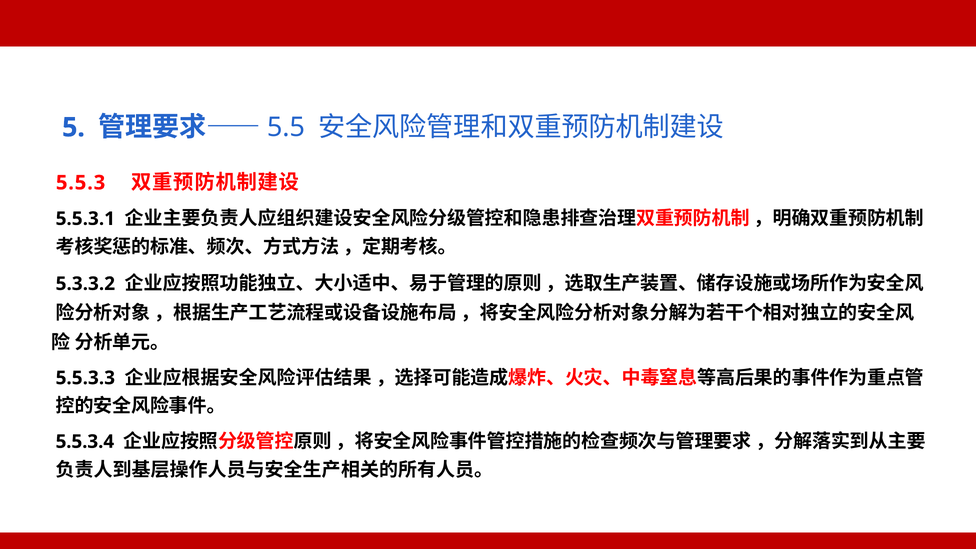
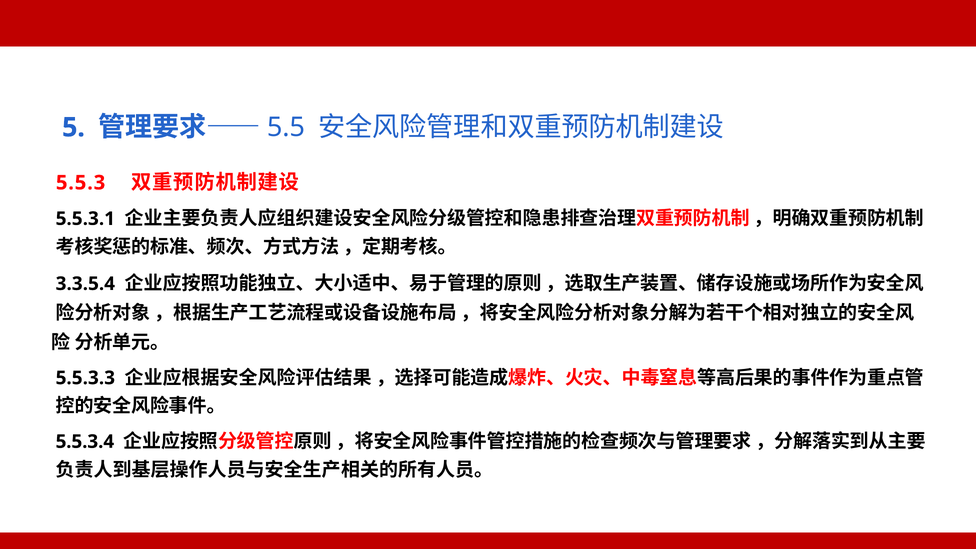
5.3.3.2: 5.3.3.2 -> 3.3.5.4
